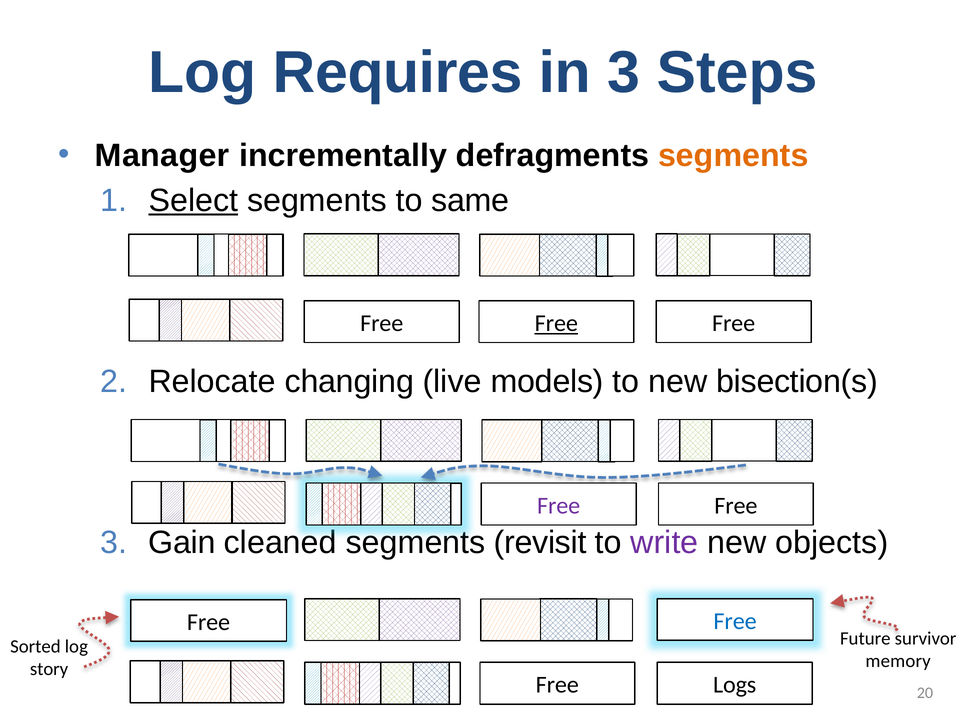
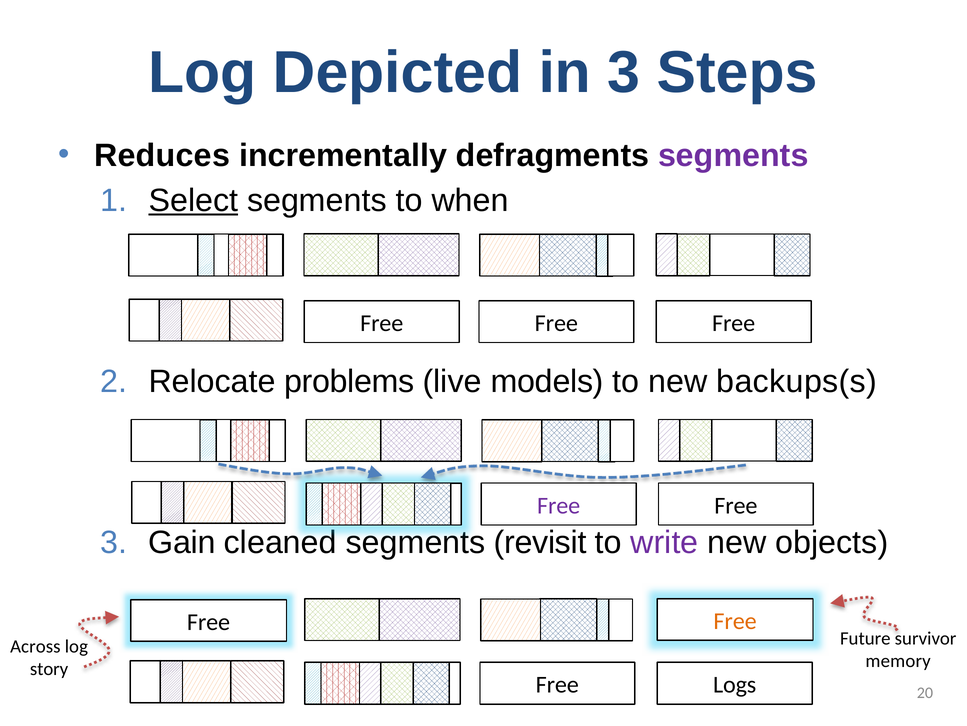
Requires: Requires -> Depicted
Manager: Manager -> Reduces
segments at (733, 155) colour: orange -> purple
same: same -> when
Free at (556, 323) underline: present -> none
changing: changing -> problems
bisection(s: bisection(s -> backups(s
Free at (735, 621) colour: blue -> orange
Sorted: Sorted -> Across
